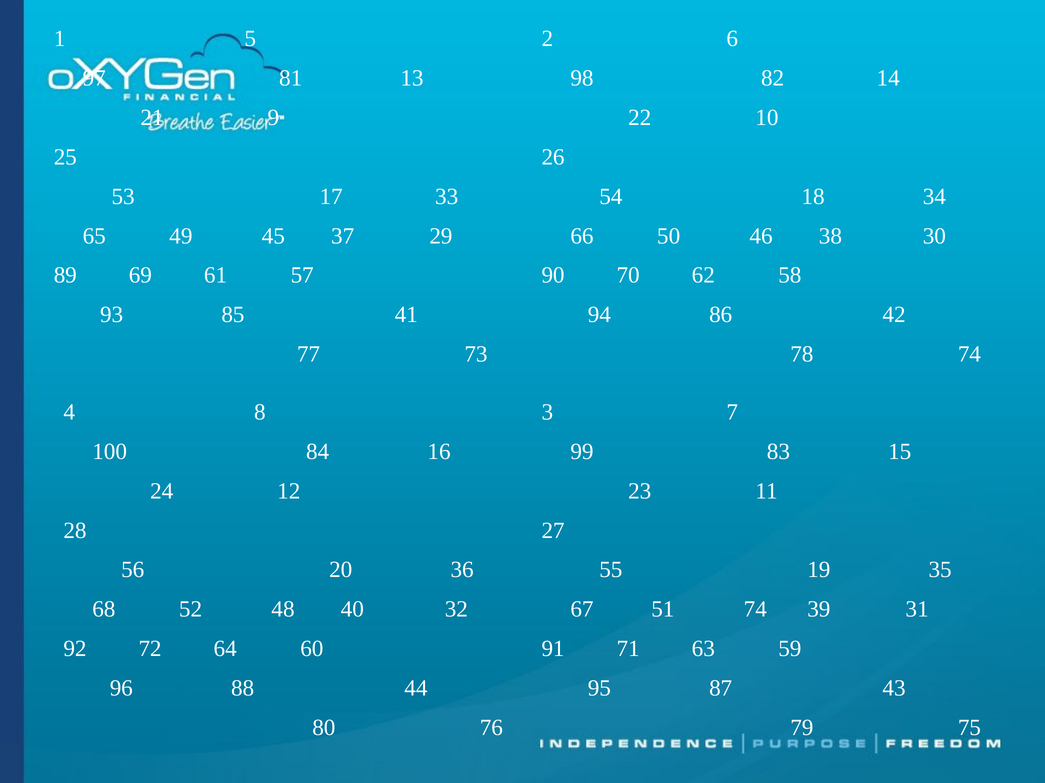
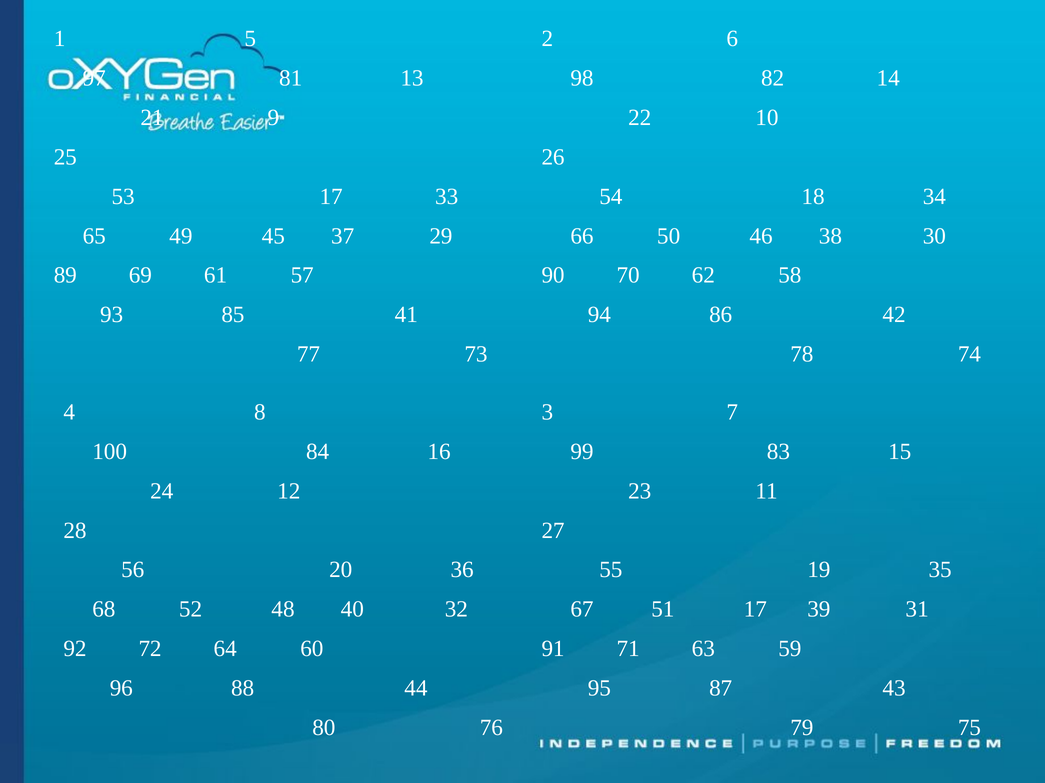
51 74: 74 -> 17
